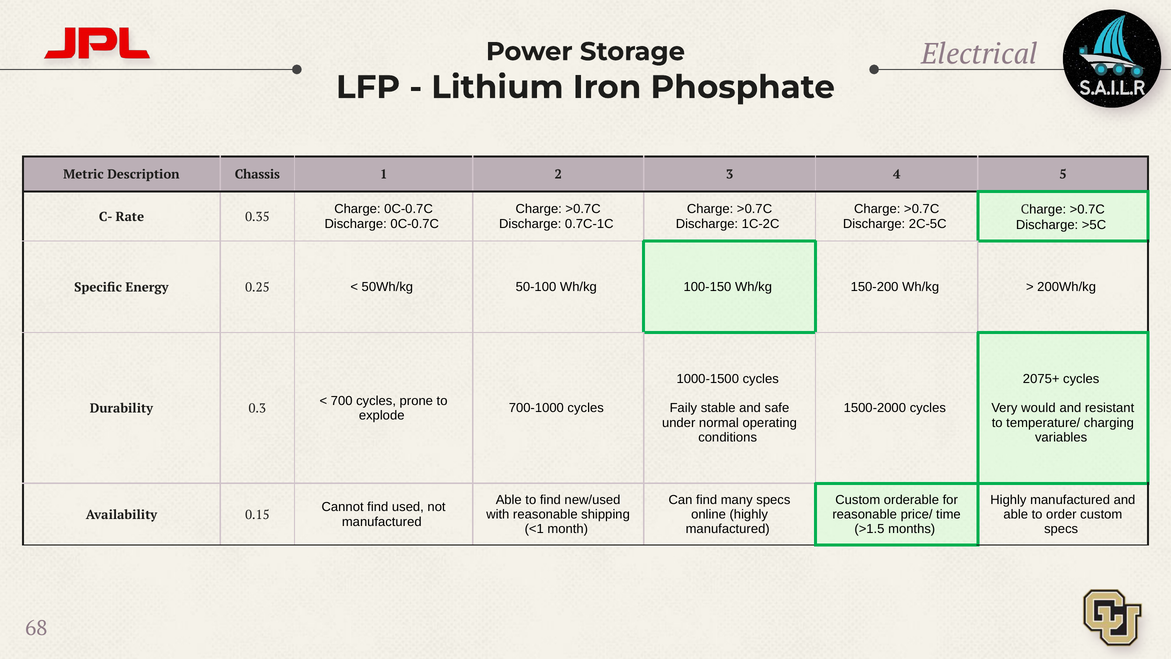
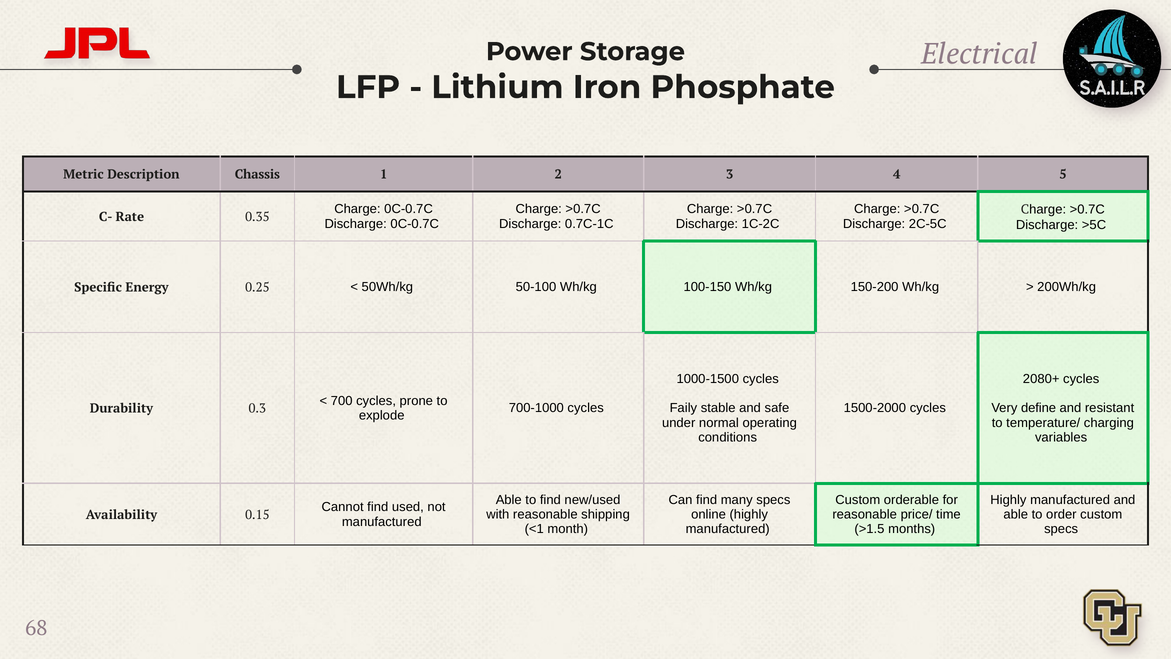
2075+: 2075+ -> 2080+
would: would -> define
